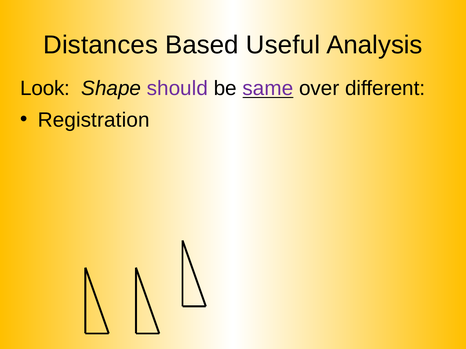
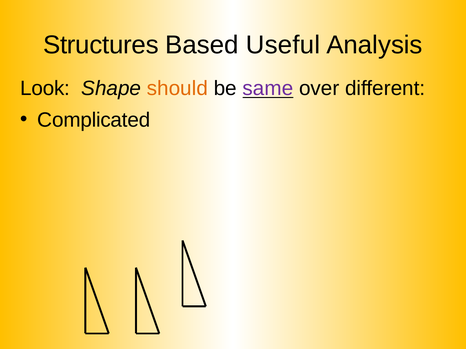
Distances: Distances -> Structures
should colour: purple -> orange
Registration: Registration -> Complicated
